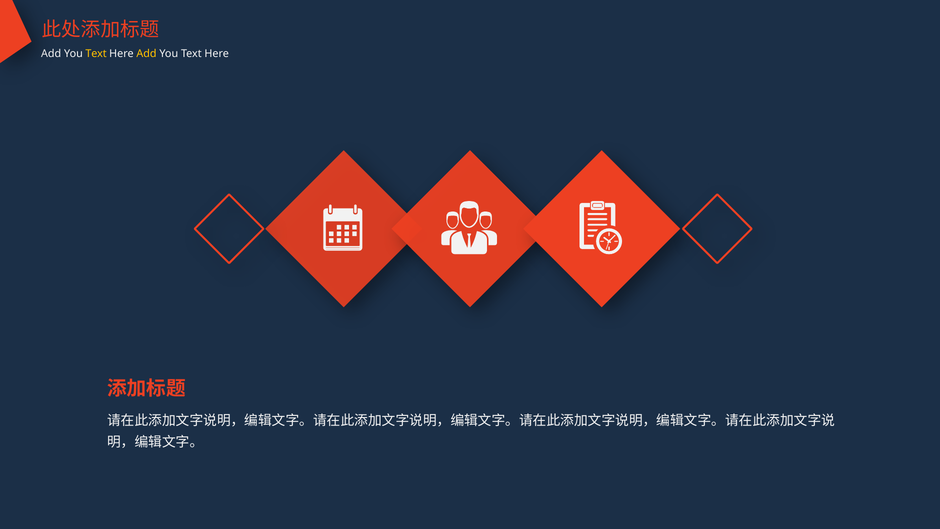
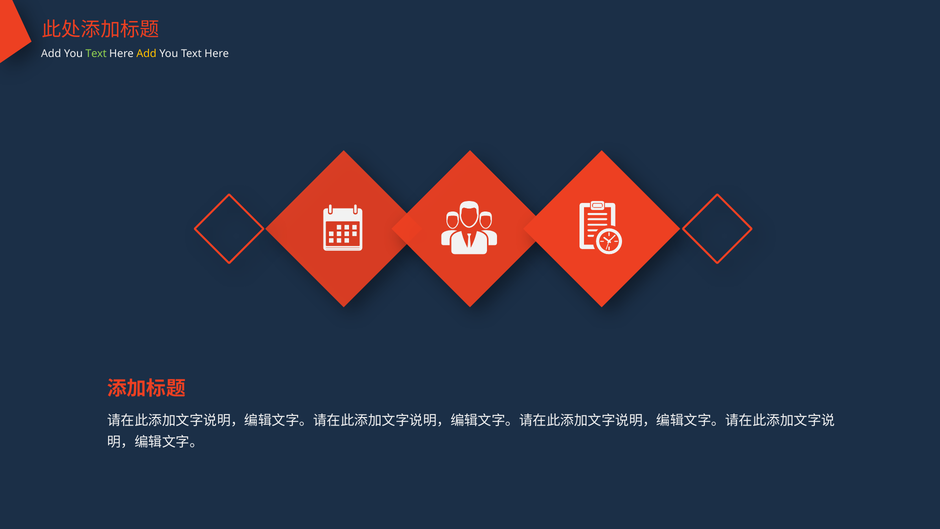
Text at (96, 54) colour: yellow -> light green
